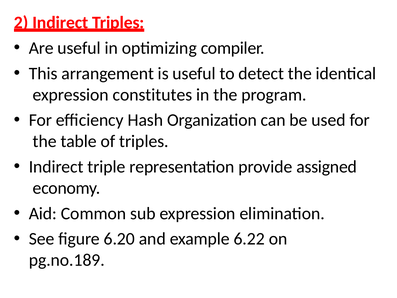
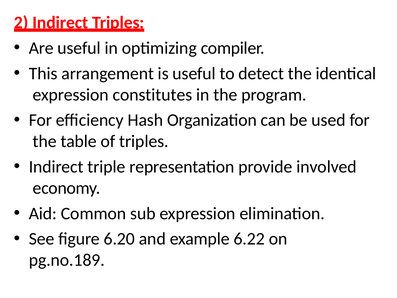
assigned: assigned -> involved
